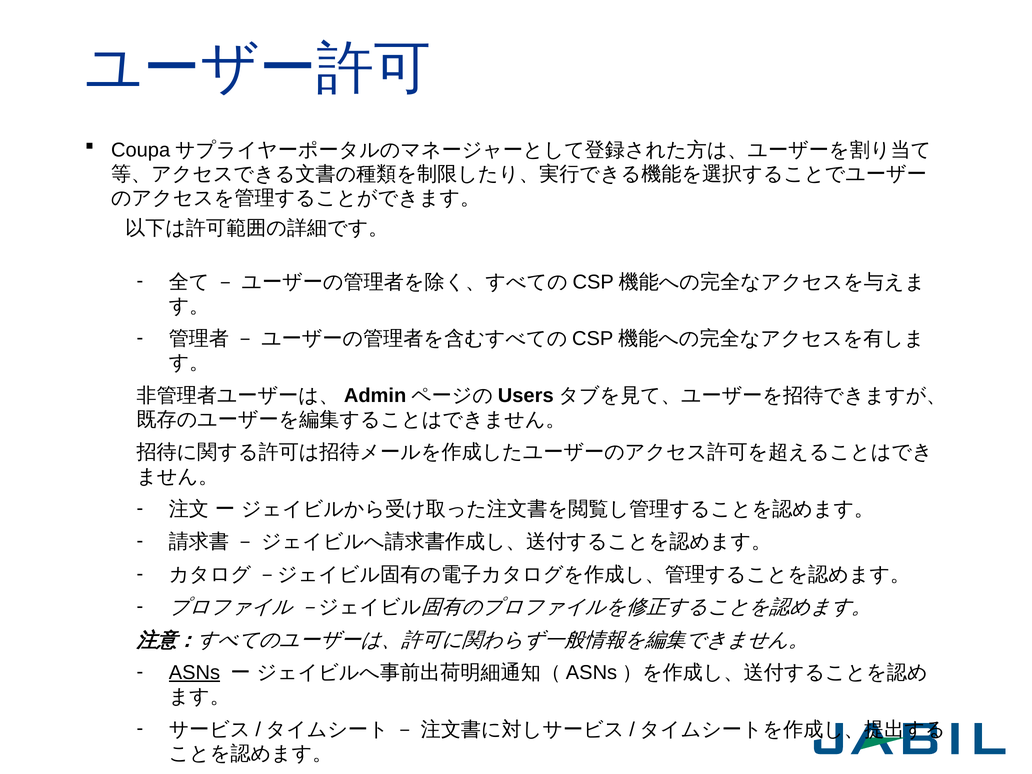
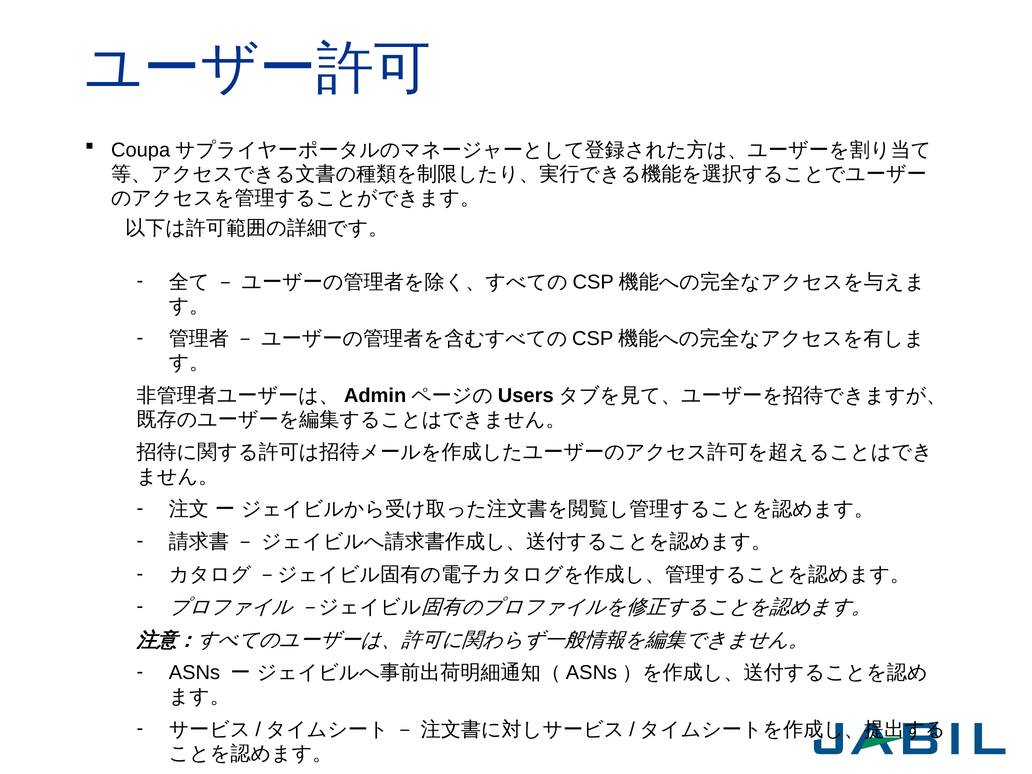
ASNs underline: present -> none
